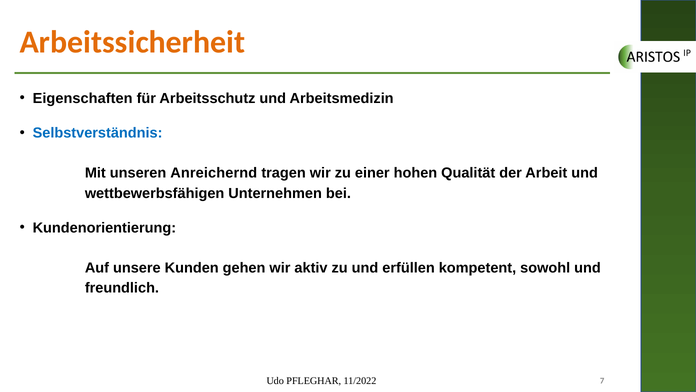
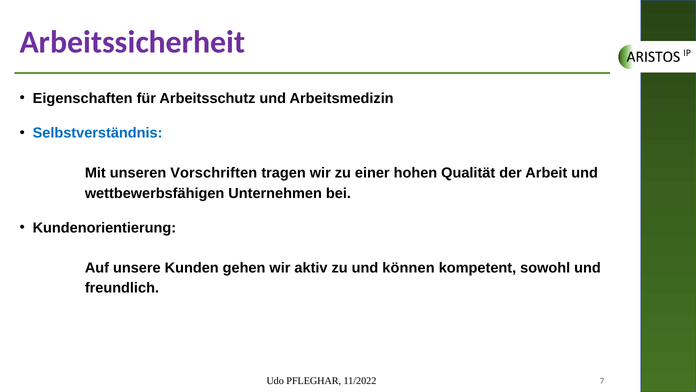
Arbeitssicherheit colour: orange -> purple
Anreichernd: Anreichernd -> Vorschriften
erfüllen: erfüllen -> können
